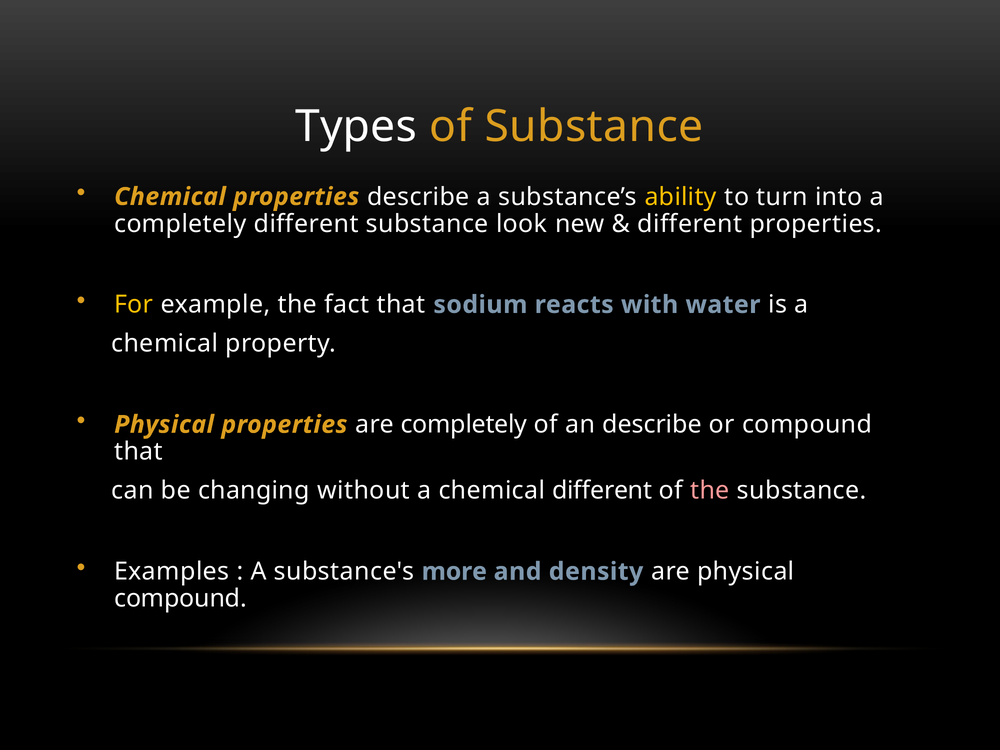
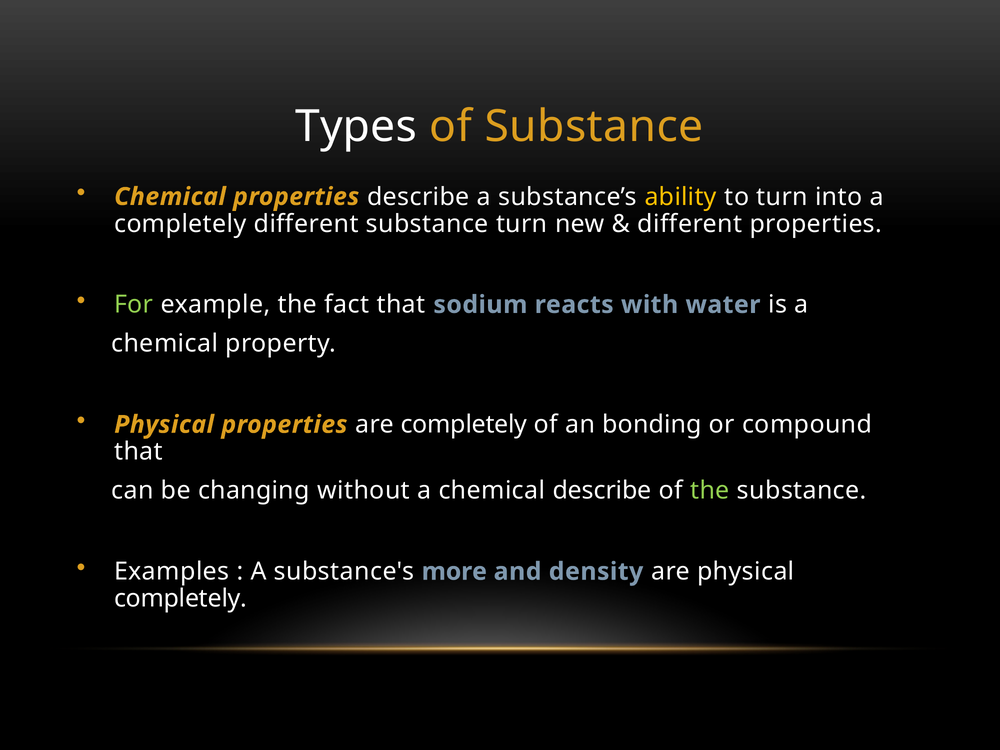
substance look: look -> turn
For colour: yellow -> light green
an describe: describe -> bonding
chemical different: different -> describe
the at (710, 491) colour: pink -> light green
compound at (180, 599): compound -> completely
